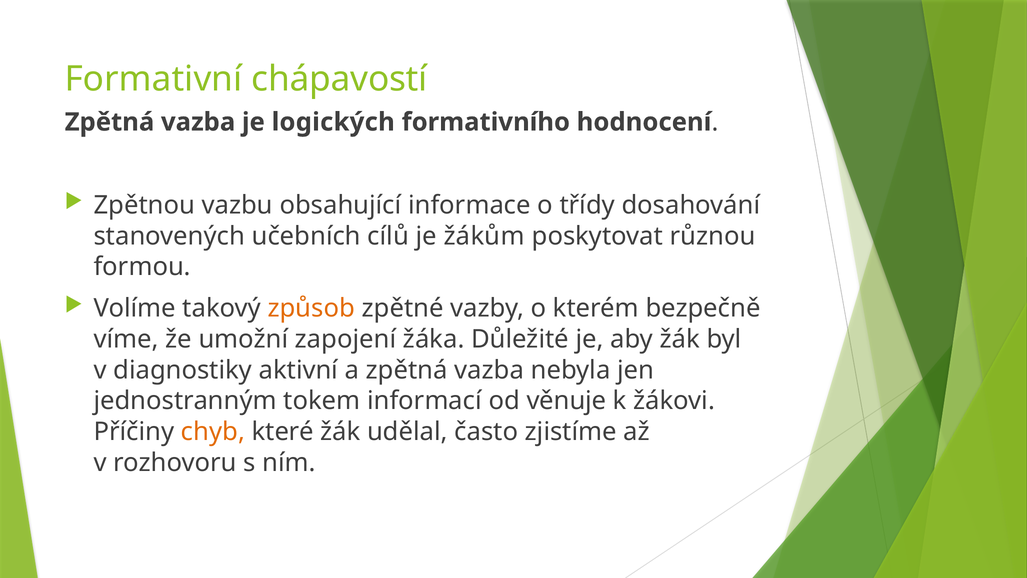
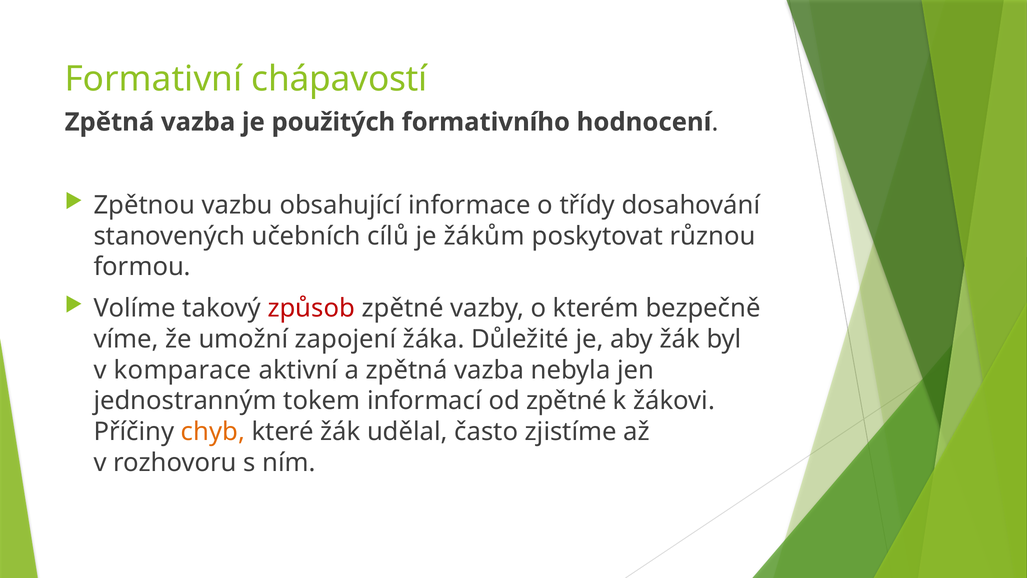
logických: logických -> použitých
způsob colour: orange -> red
diagnostiky: diagnostiky -> komparace
od věnuje: věnuje -> zpětné
